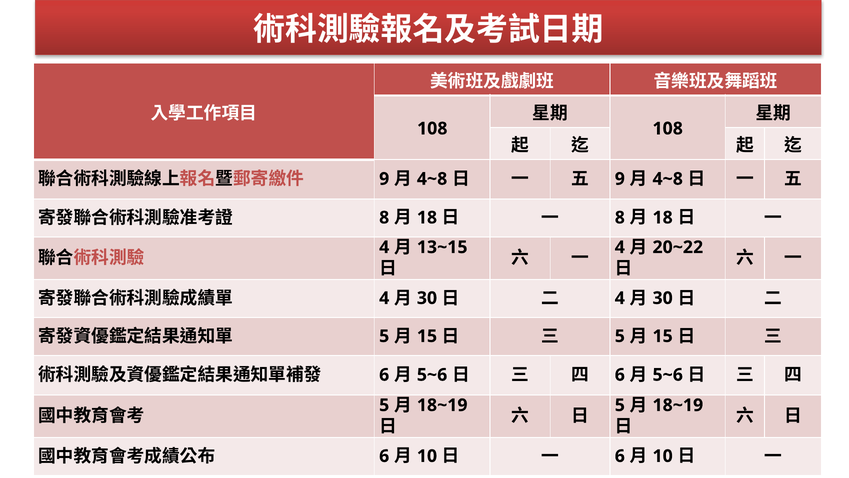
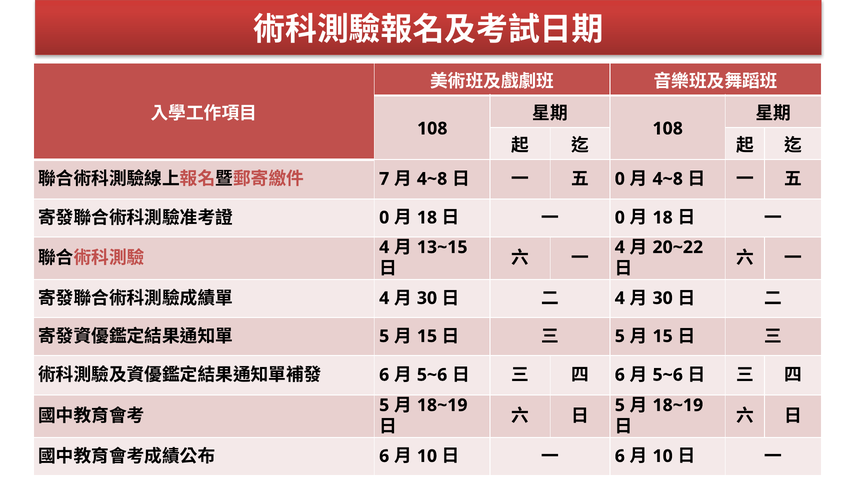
9 at (384, 179): 9 -> 7
9 at (620, 179): 9 -> 0
8 at (384, 217): 8 -> 0
8 at (620, 217): 8 -> 0
